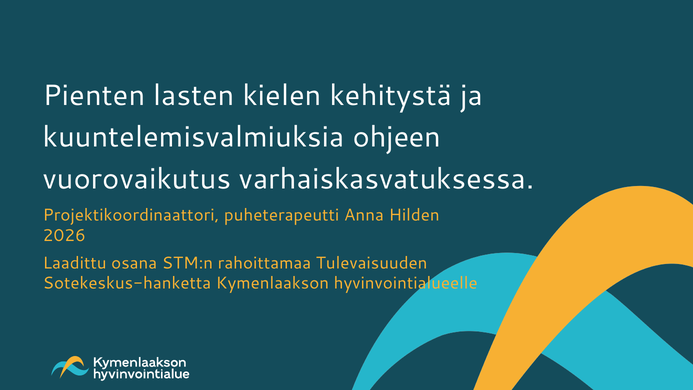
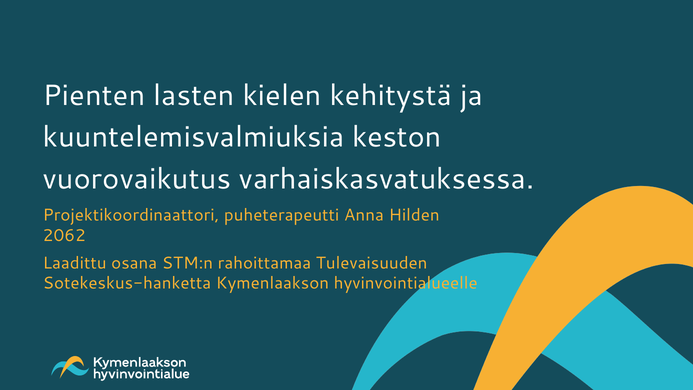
ohjeen: ohjeen -> keston
2026: 2026 -> 2062
